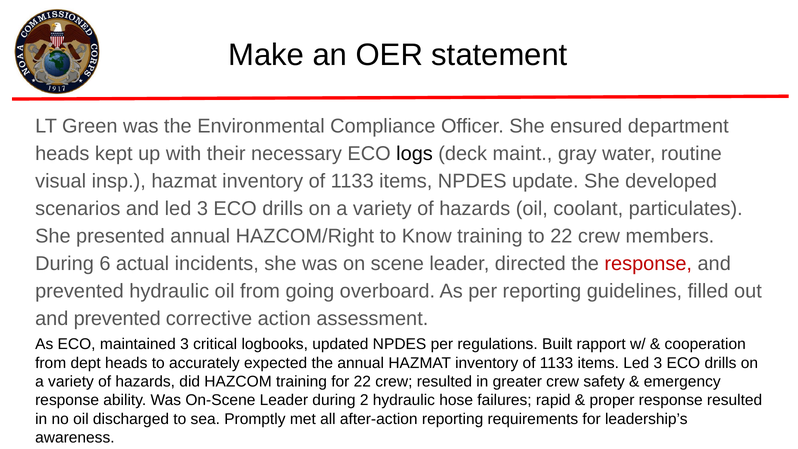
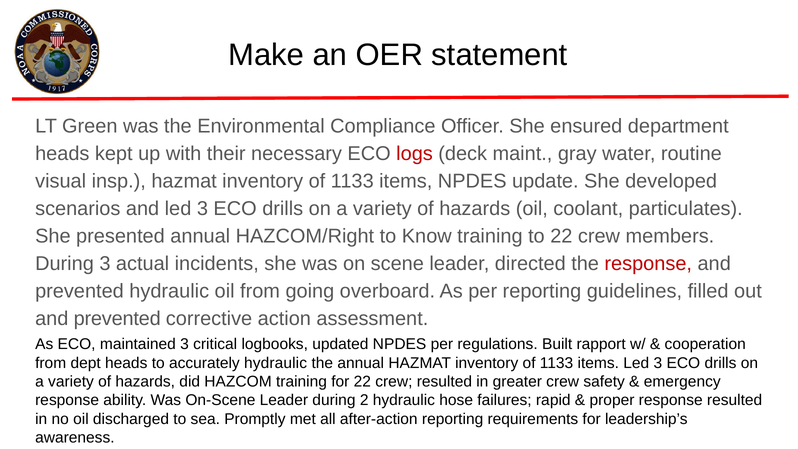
logs colour: black -> red
During 6: 6 -> 3
accurately expected: expected -> hydraulic
